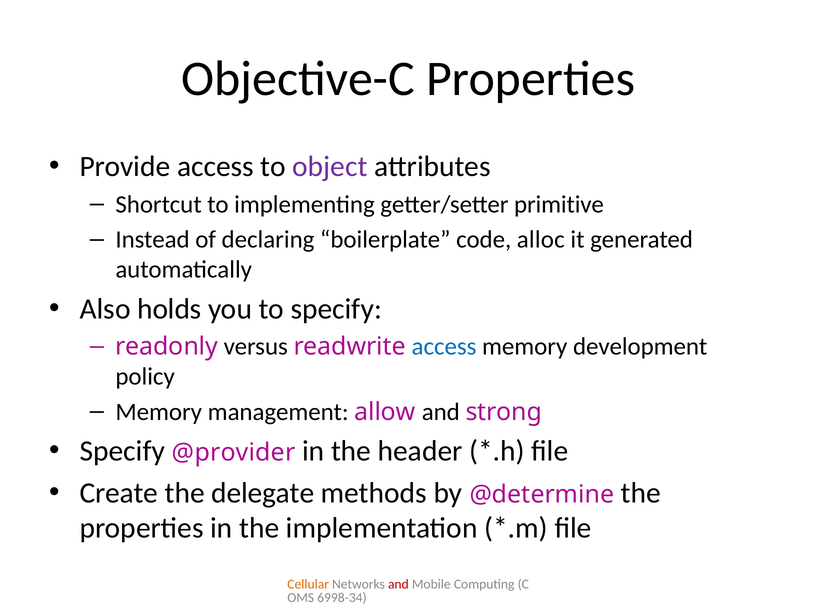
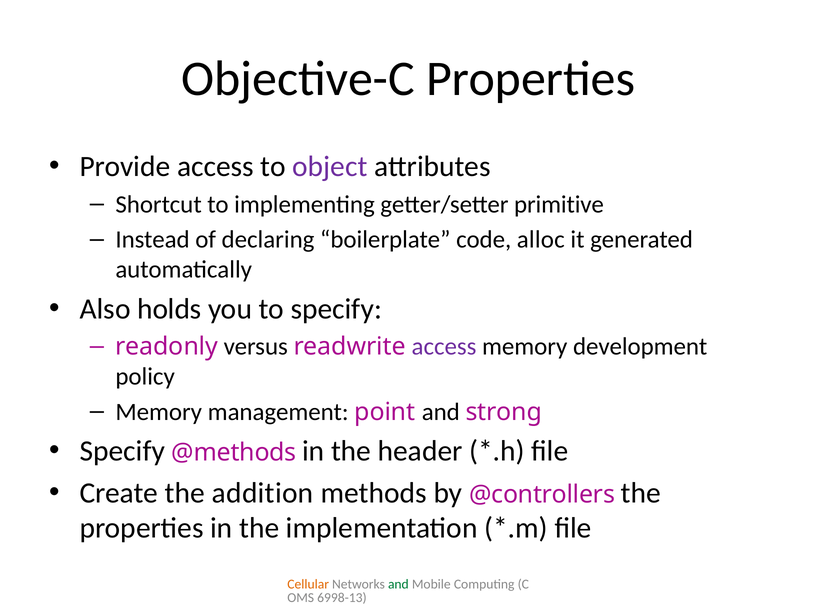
access at (444, 347) colour: blue -> purple
allow: allow -> point
@provider: @provider -> @methods
delegate: delegate -> addition
@determine: @determine -> @controllers
and at (398, 585) colour: red -> green
6998-34: 6998-34 -> 6998-13
